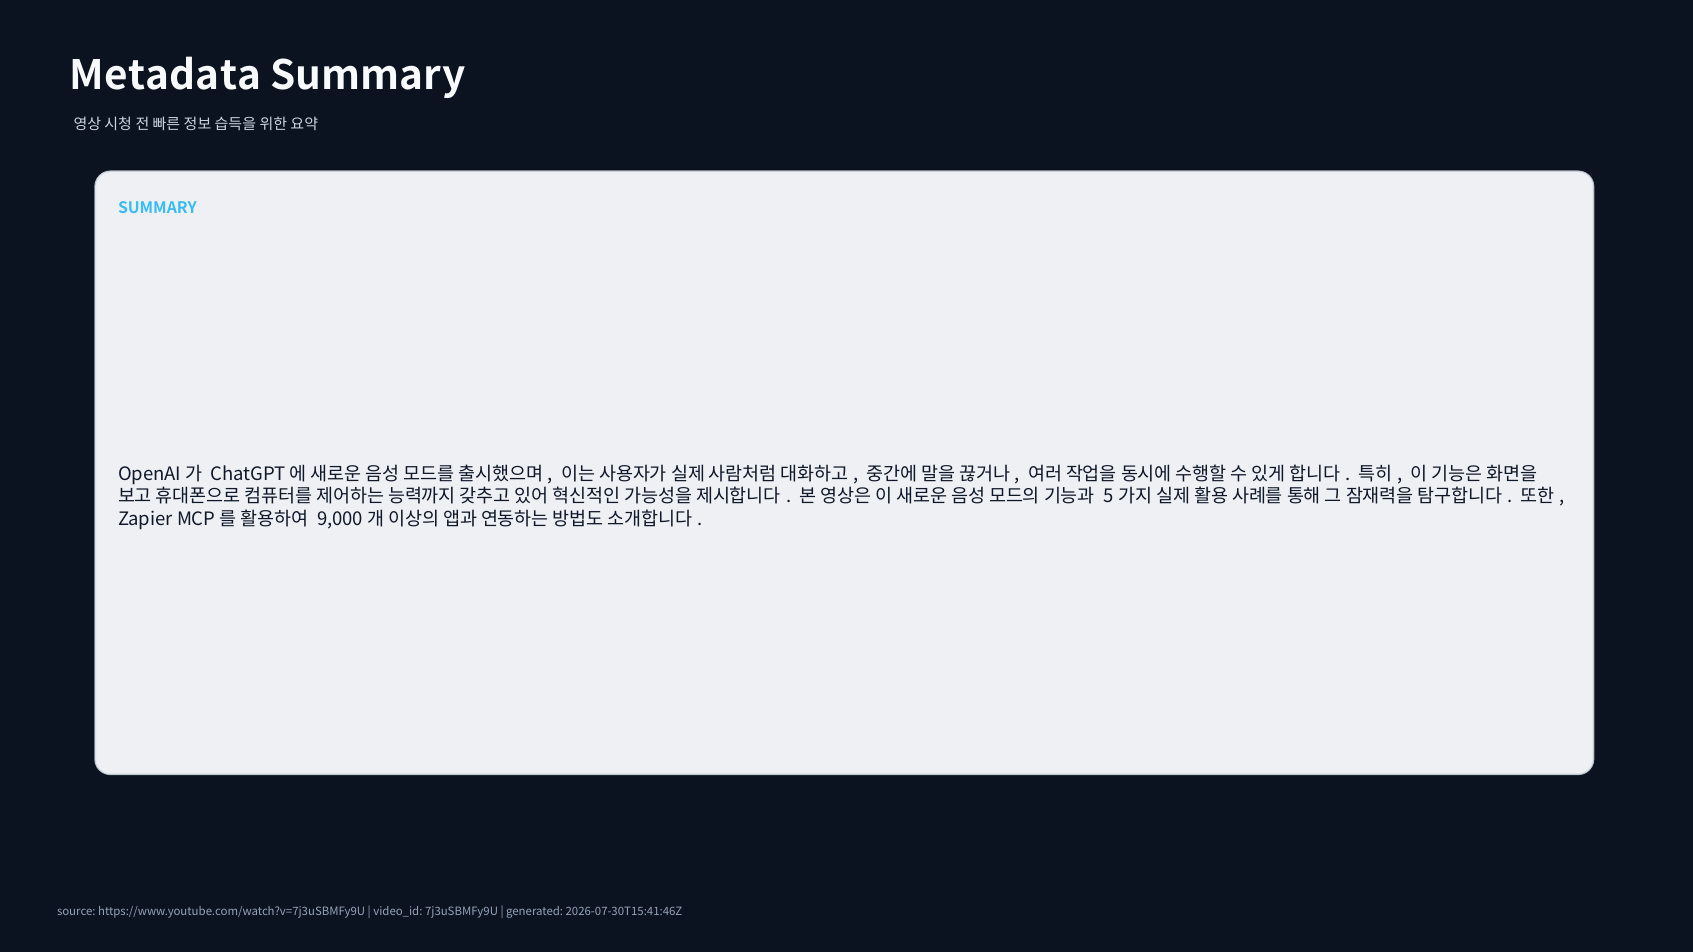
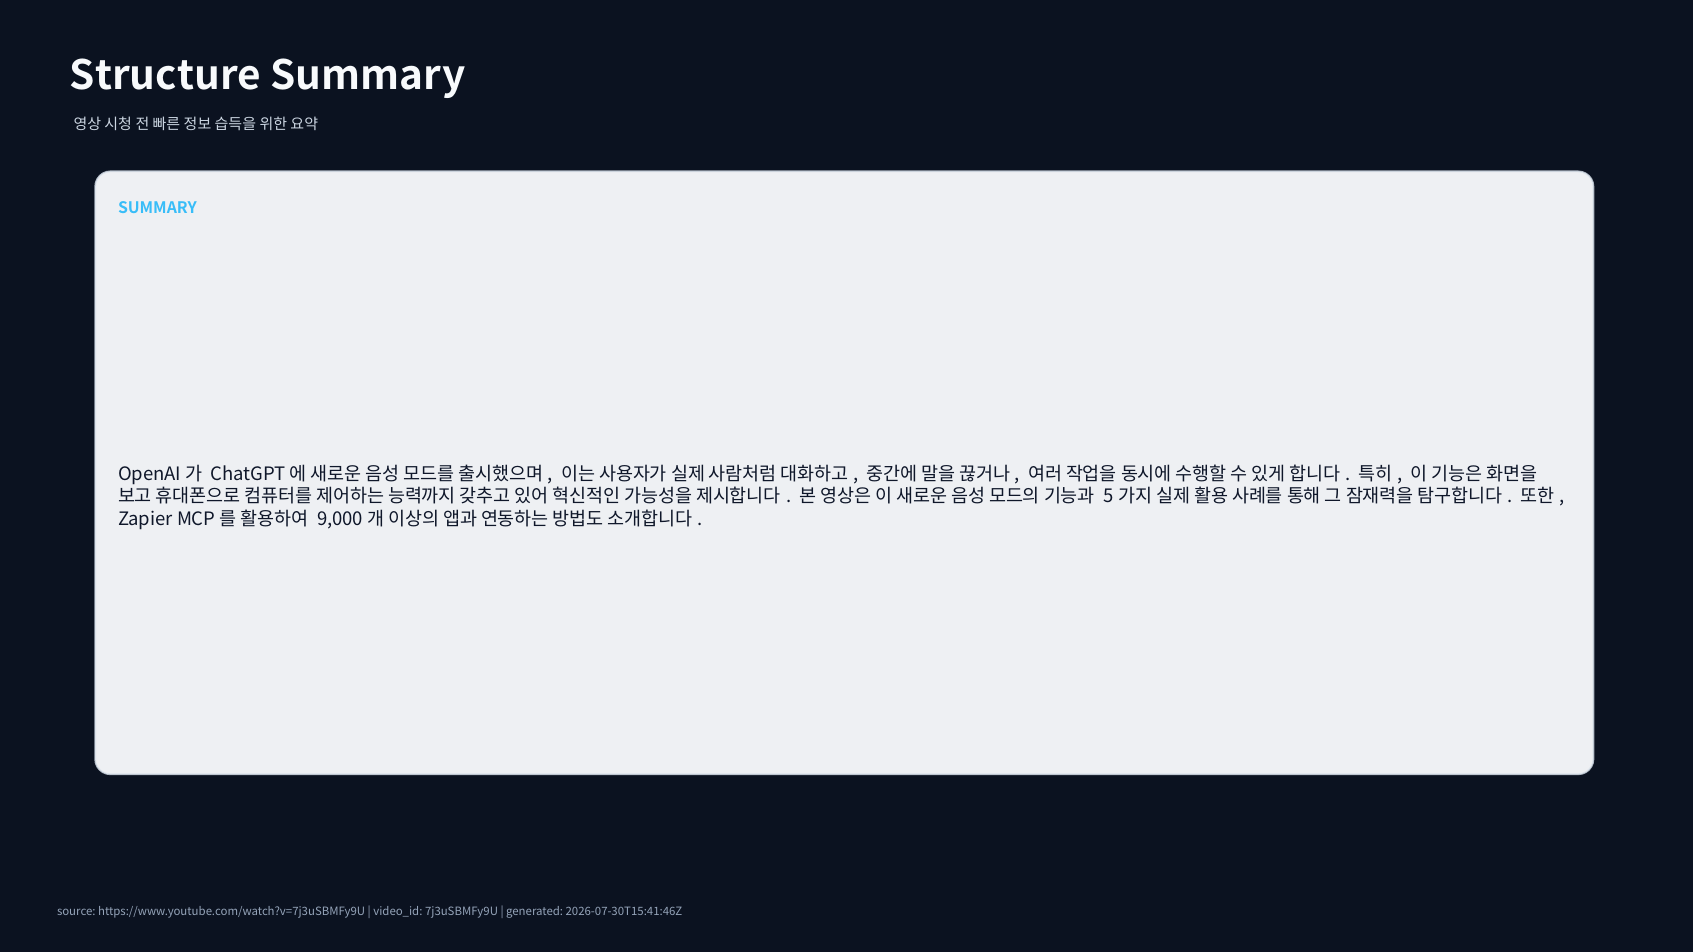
Metadata: Metadata -> Structure
